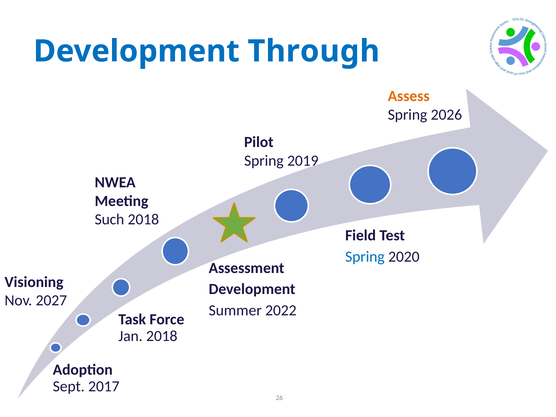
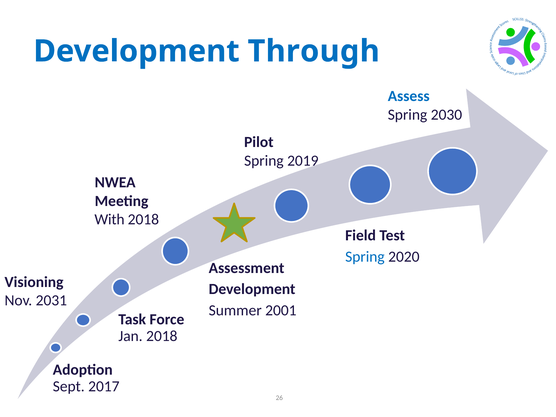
Assess colour: orange -> blue
2026: 2026 -> 2030
Such: Such -> With
2027: 2027 -> 2031
2022: 2022 -> 2001
